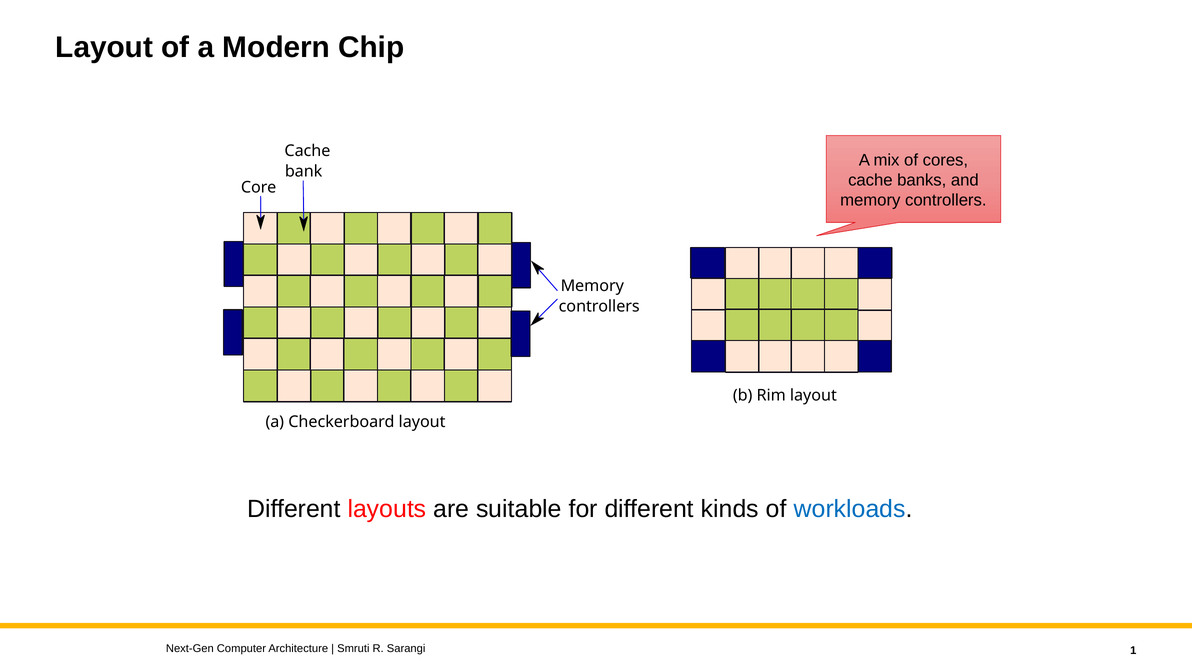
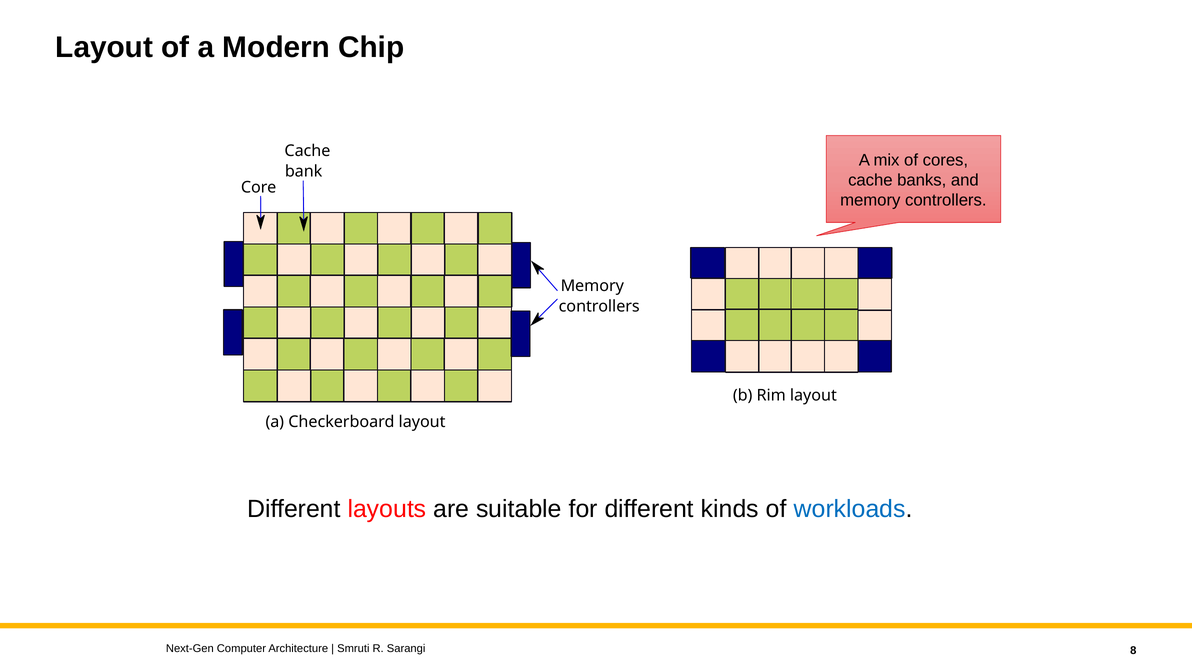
1: 1 -> 8
